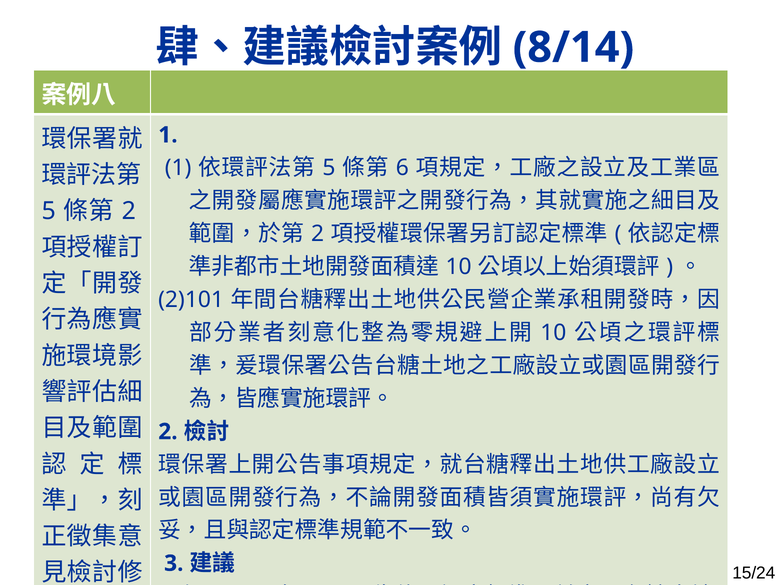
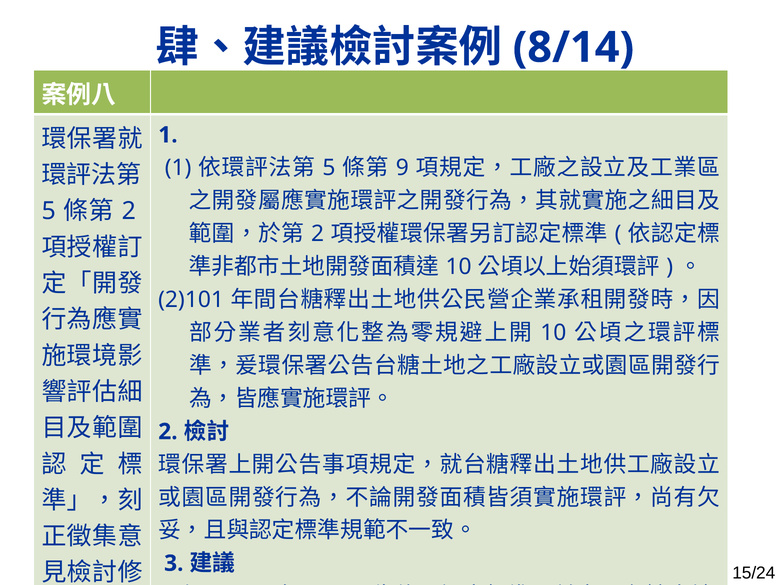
6: 6 -> 9
